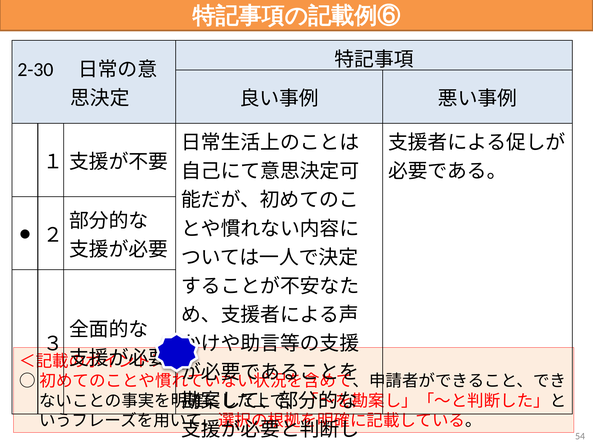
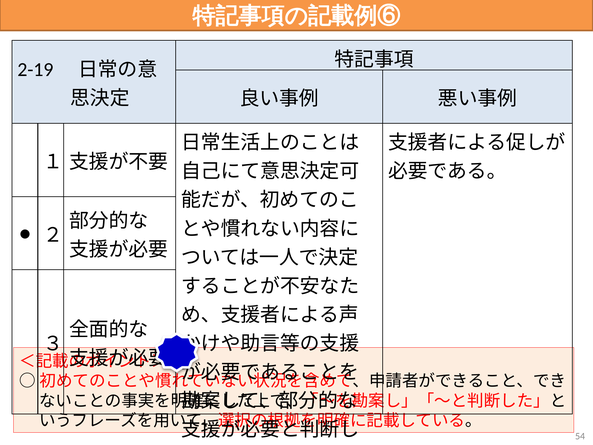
2-30: 2-30 -> 2-19
